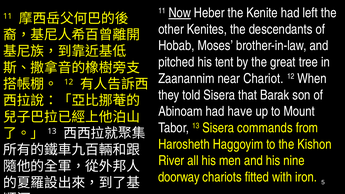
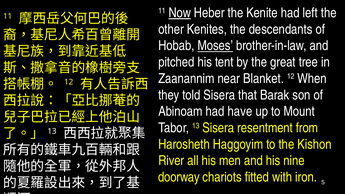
Moses underline: none -> present
Chariot: Chariot -> Blanket
commands: commands -> resentment
